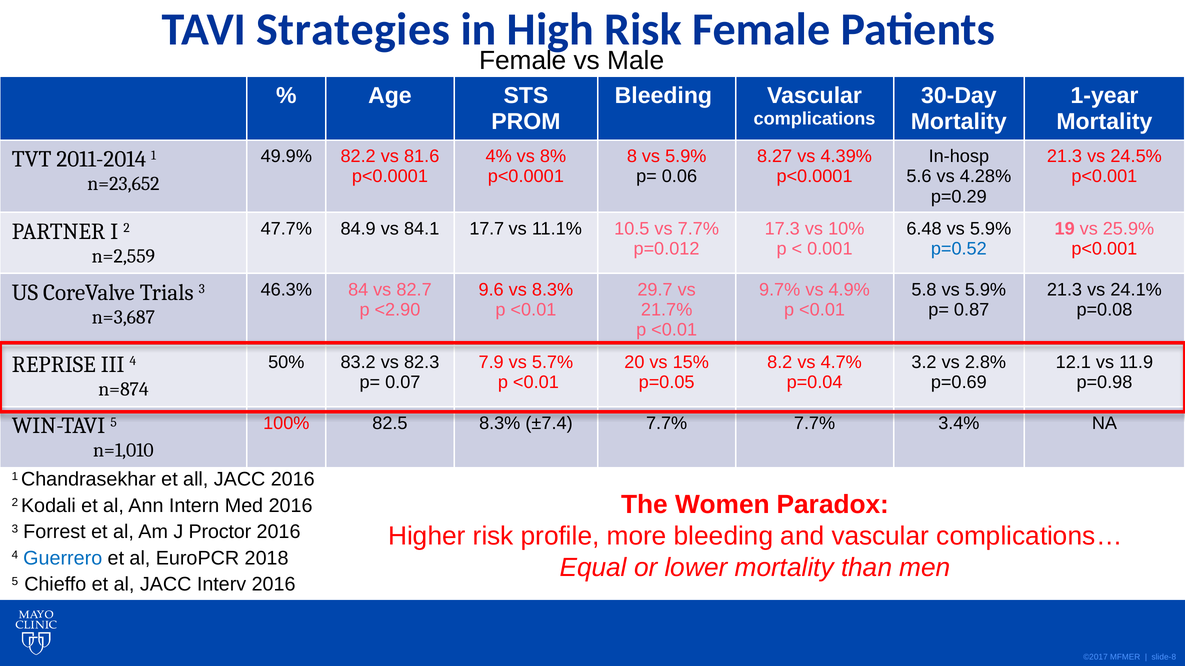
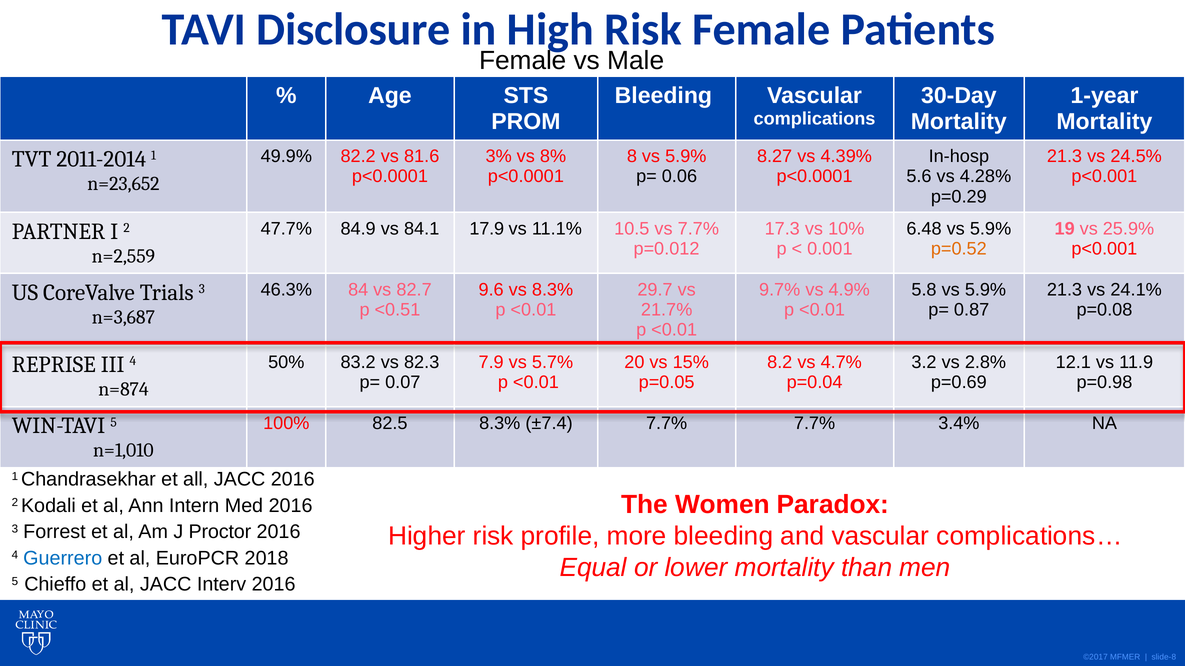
Strategies: Strategies -> Disclosure
4%: 4% -> 3%
17.7: 17.7 -> 17.9
p=0.52 colour: blue -> orange
<2.90: <2.90 -> <0.51
